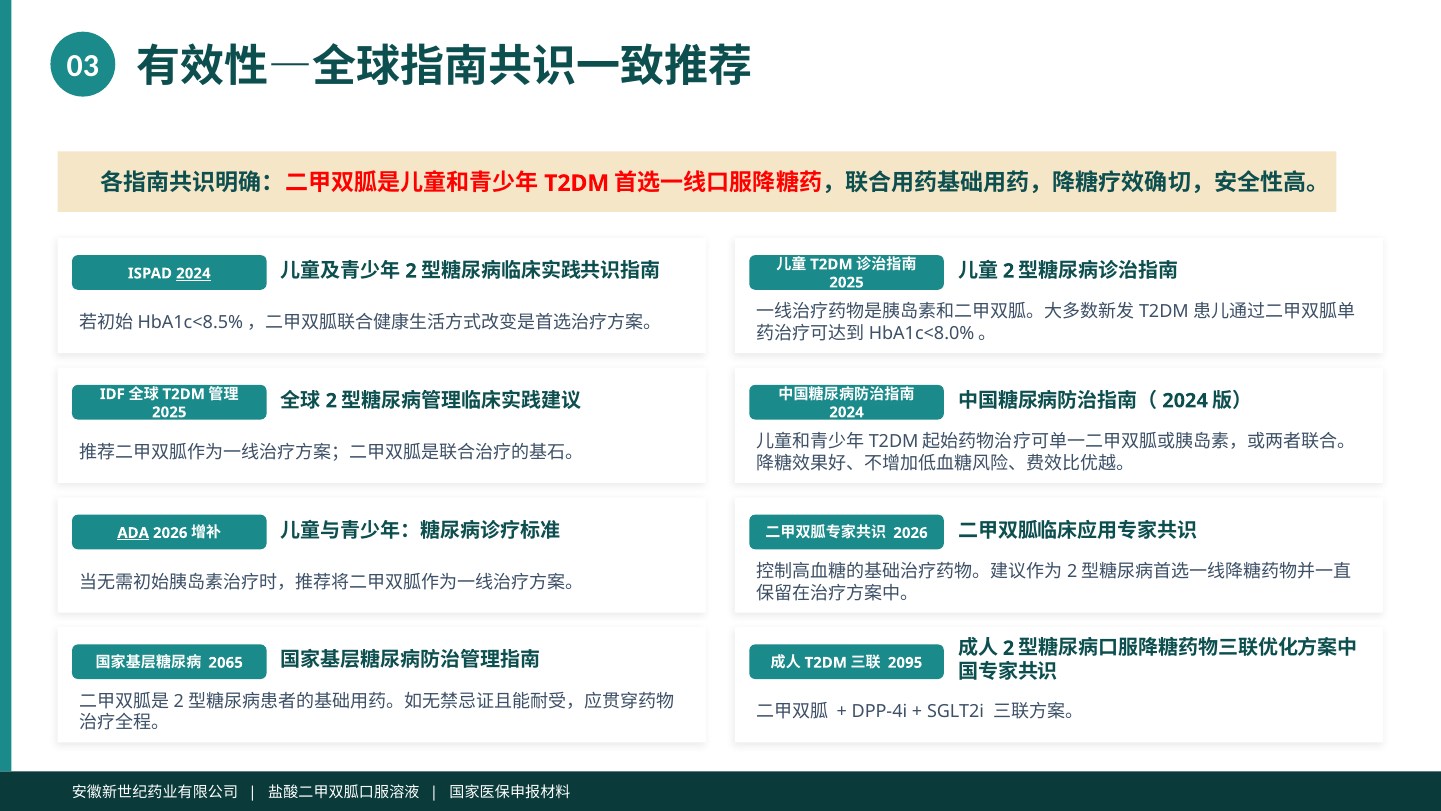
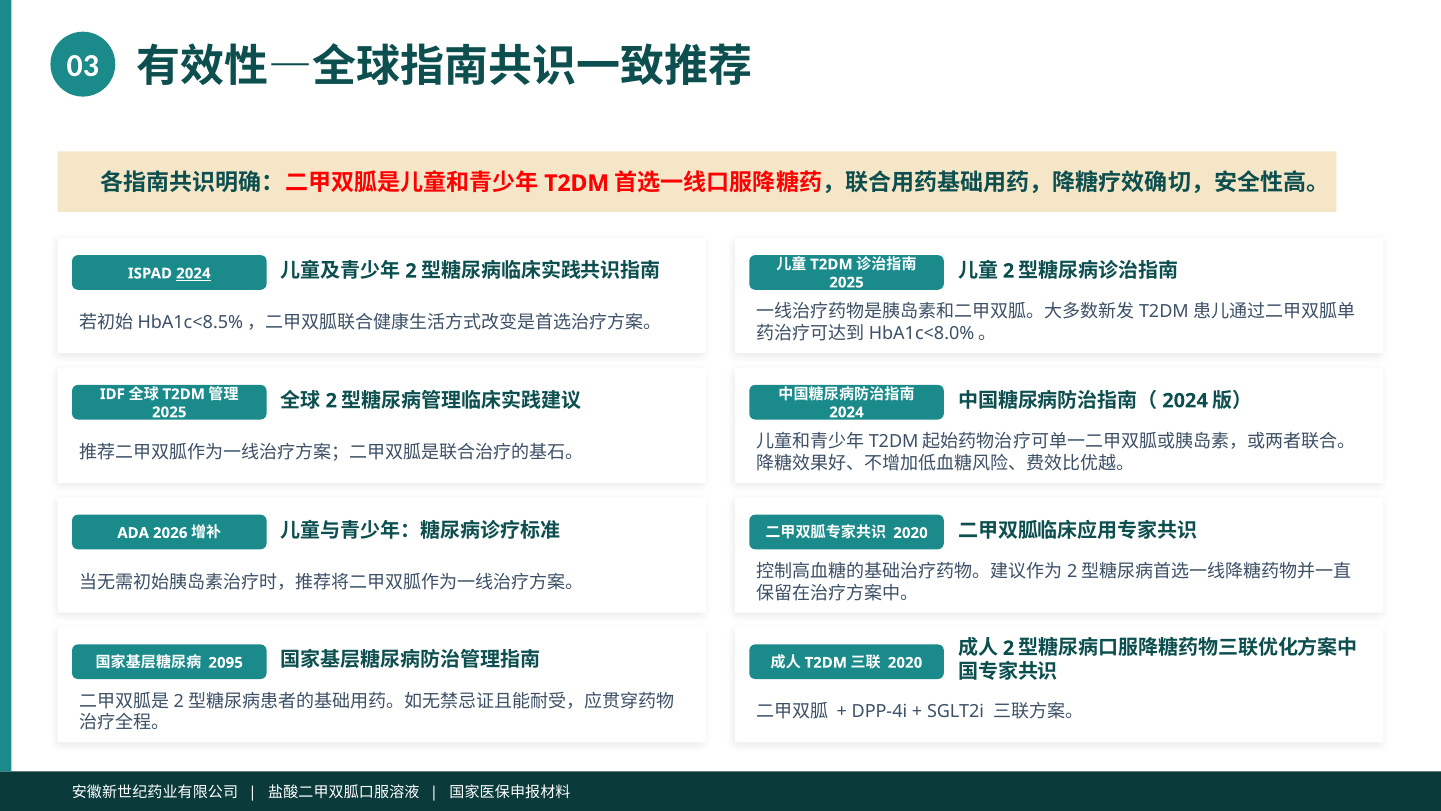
2026 at (910, 533): 2026 -> 2020
ADA underline: present -> none
2065: 2065 -> 2095
2095 at (905, 662): 2095 -> 2020
